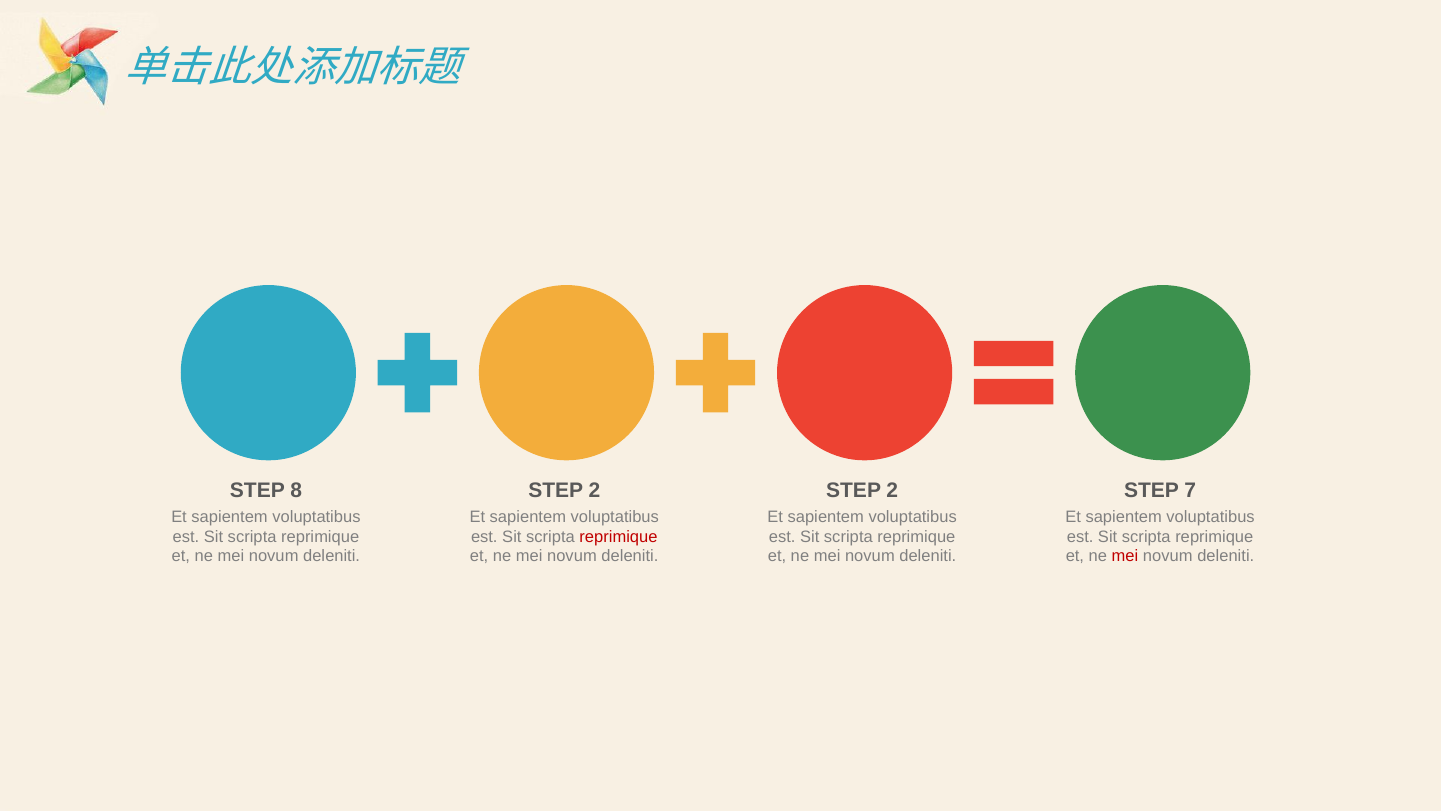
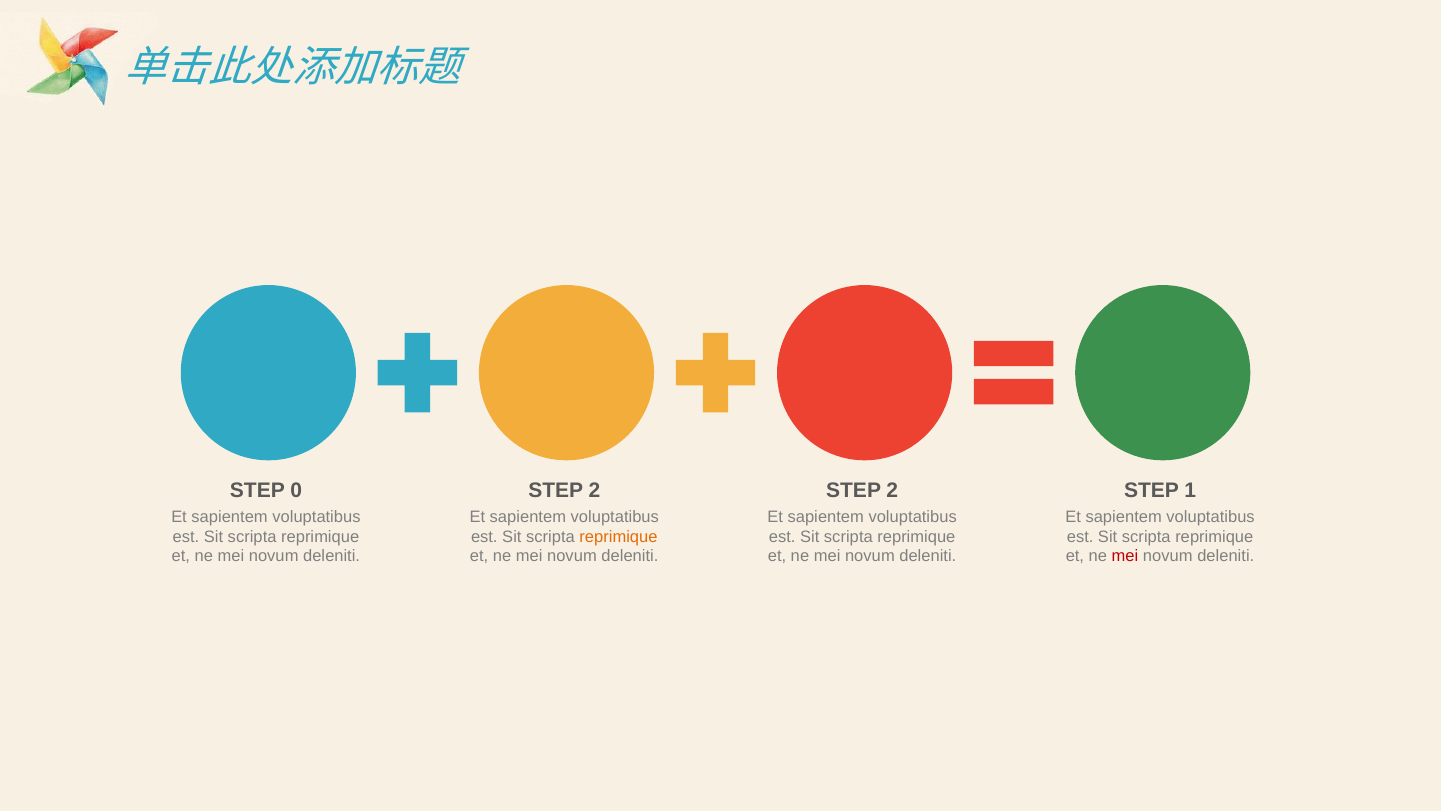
8: 8 -> 0
7: 7 -> 1
reprimique at (619, 536) colour: red -> orange
